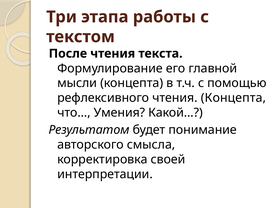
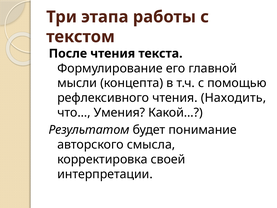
чтения Концепта: Концепта -> Находить
